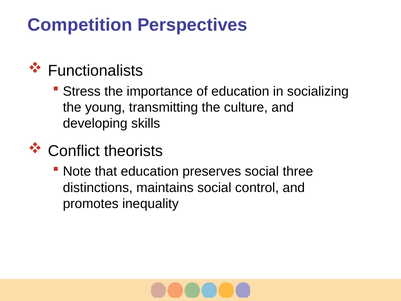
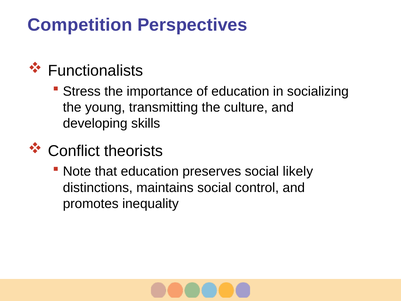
three: three -> likely
